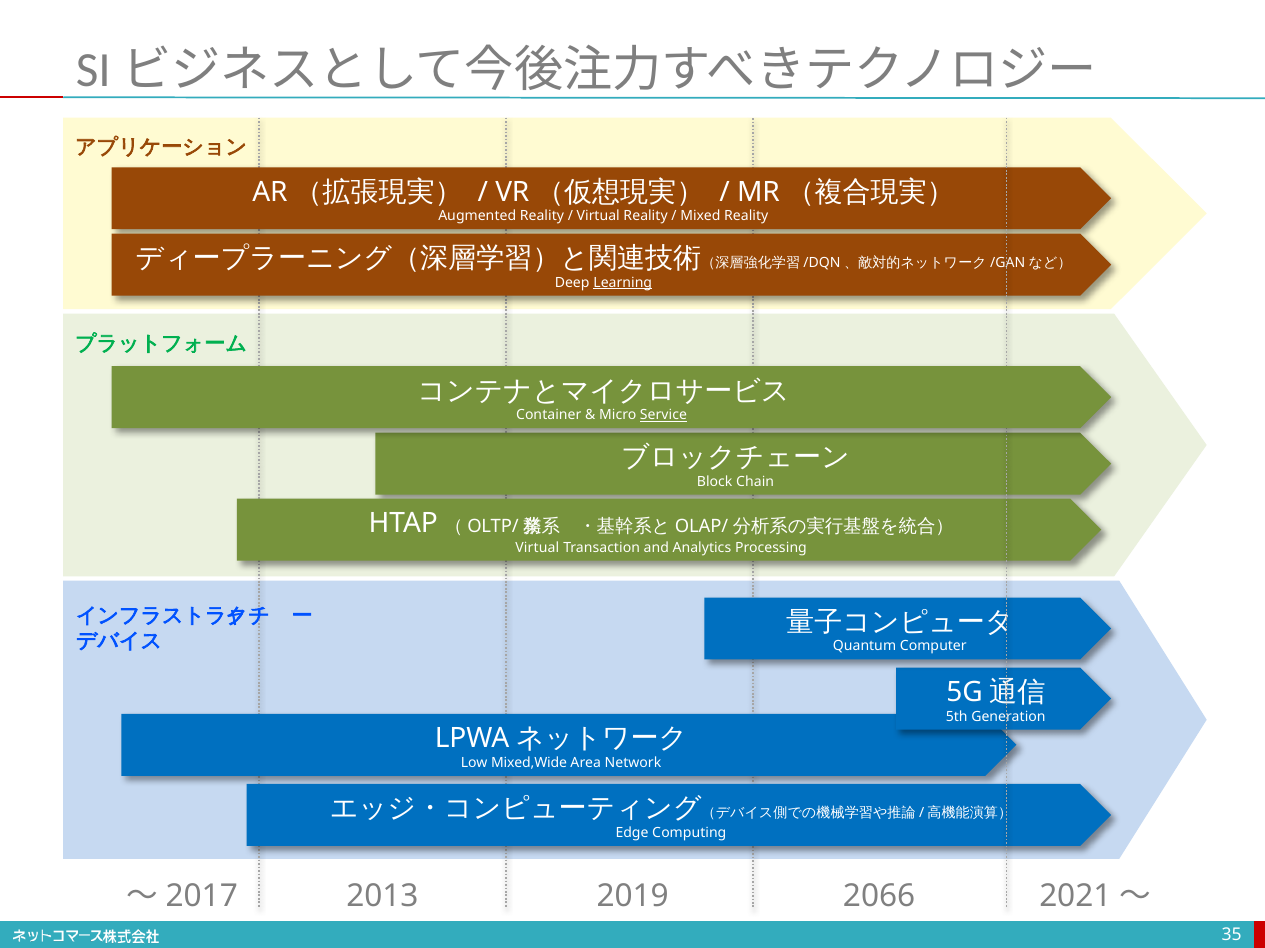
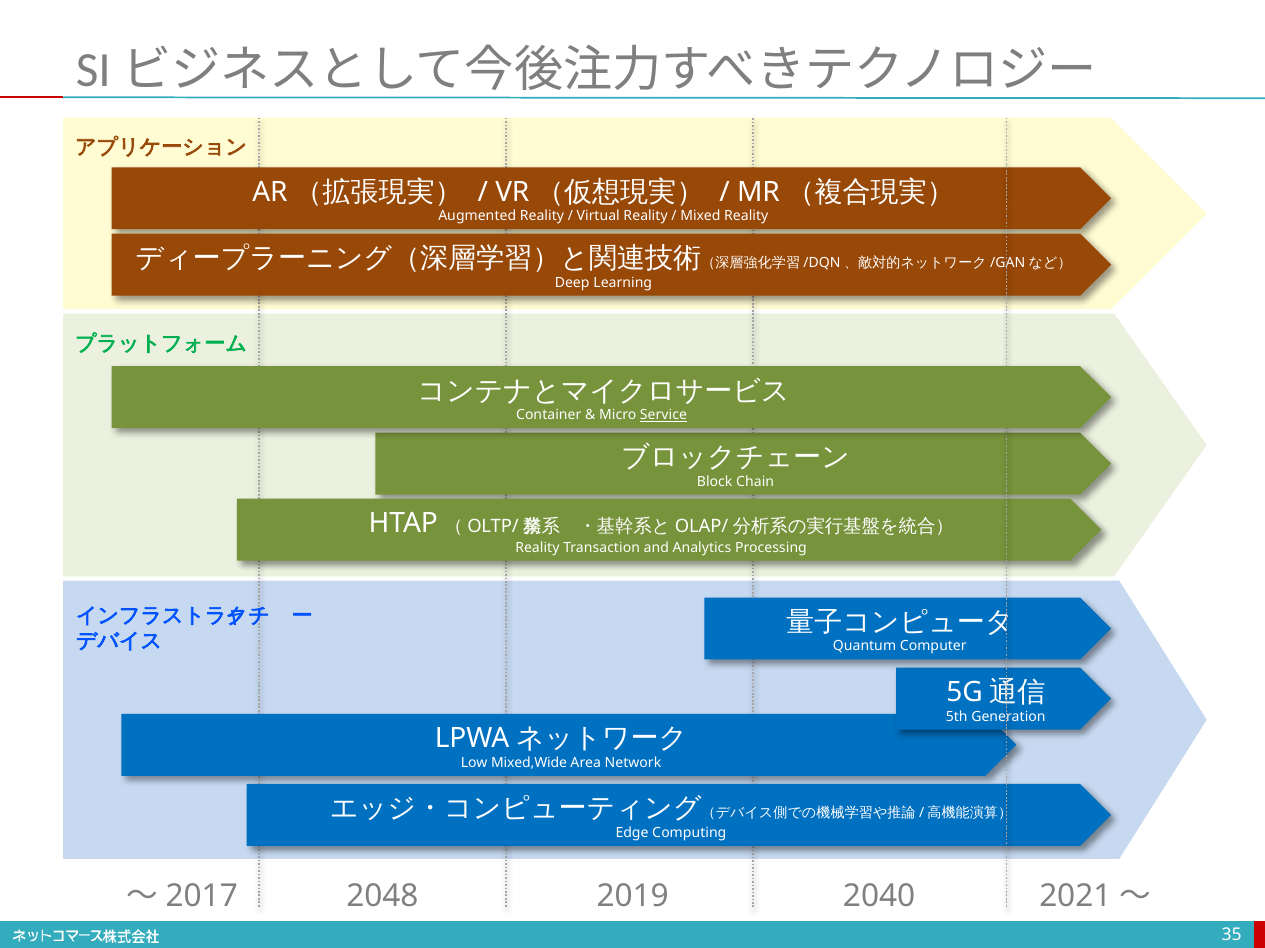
Learning underline: present -> none
Virtual at (537, 548): Virtual -> Reality
2013: 2013 -> 2048
2066: 2066 -> 2040
